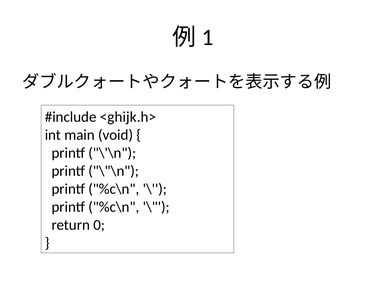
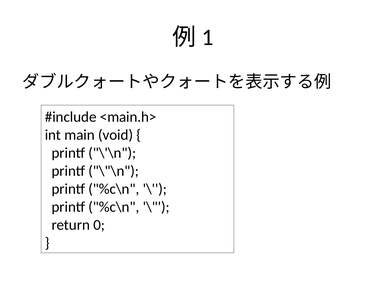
<ghijk.h>: <ghijk.h> -> <main.h>
